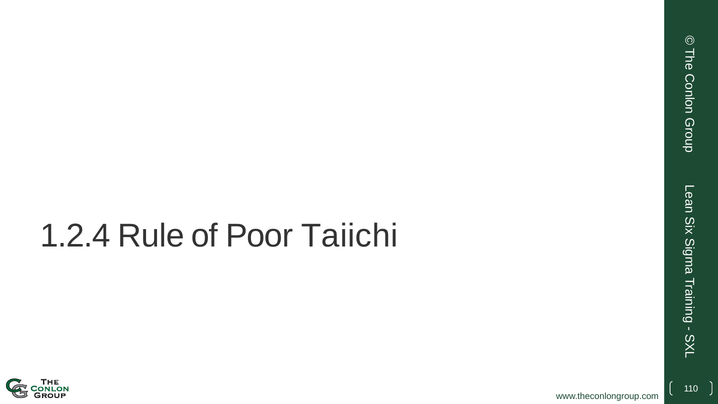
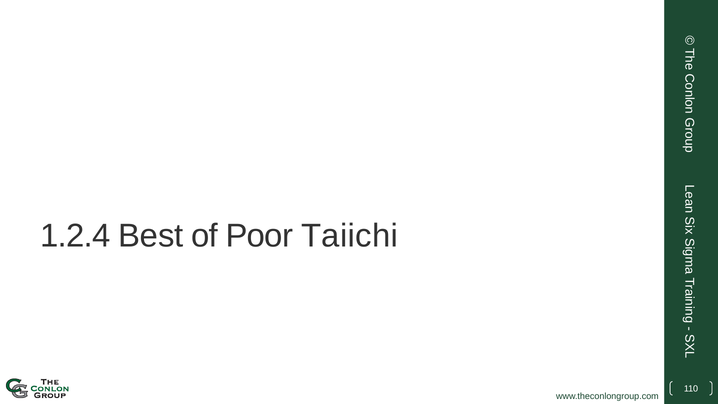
Rule: Rule -> Best
